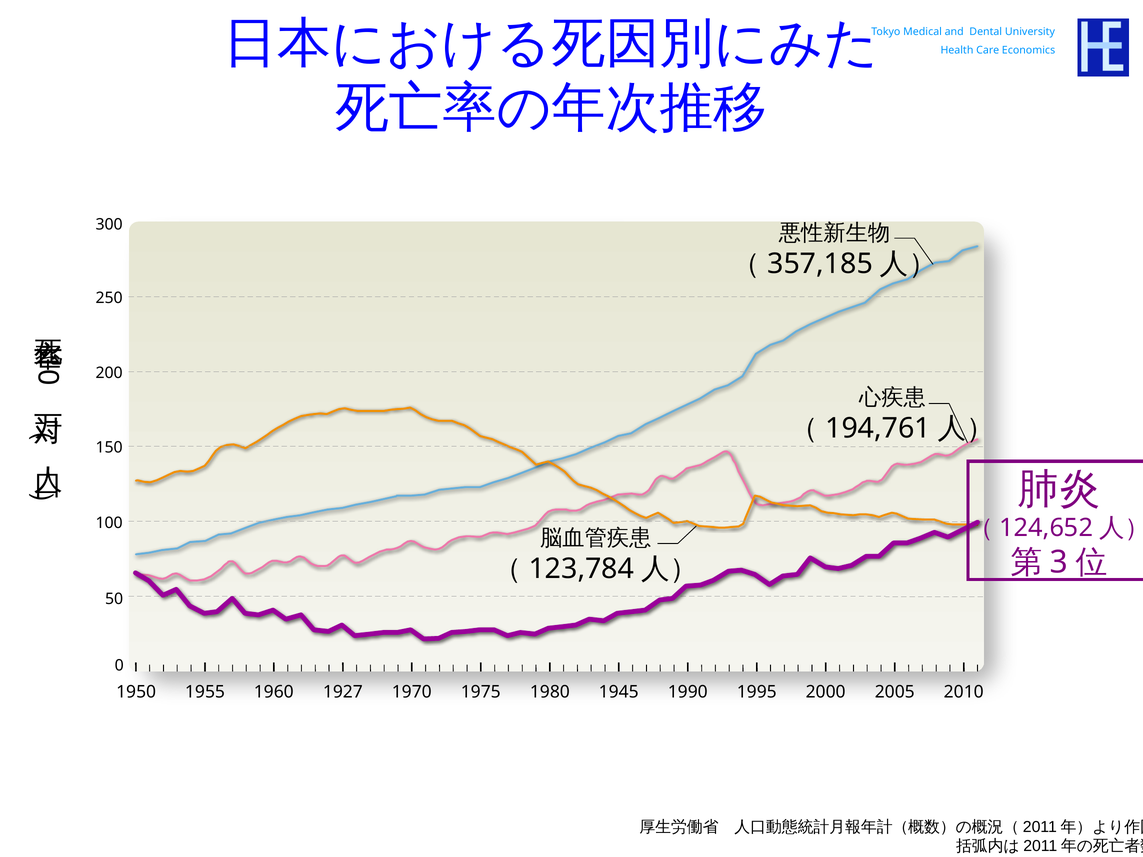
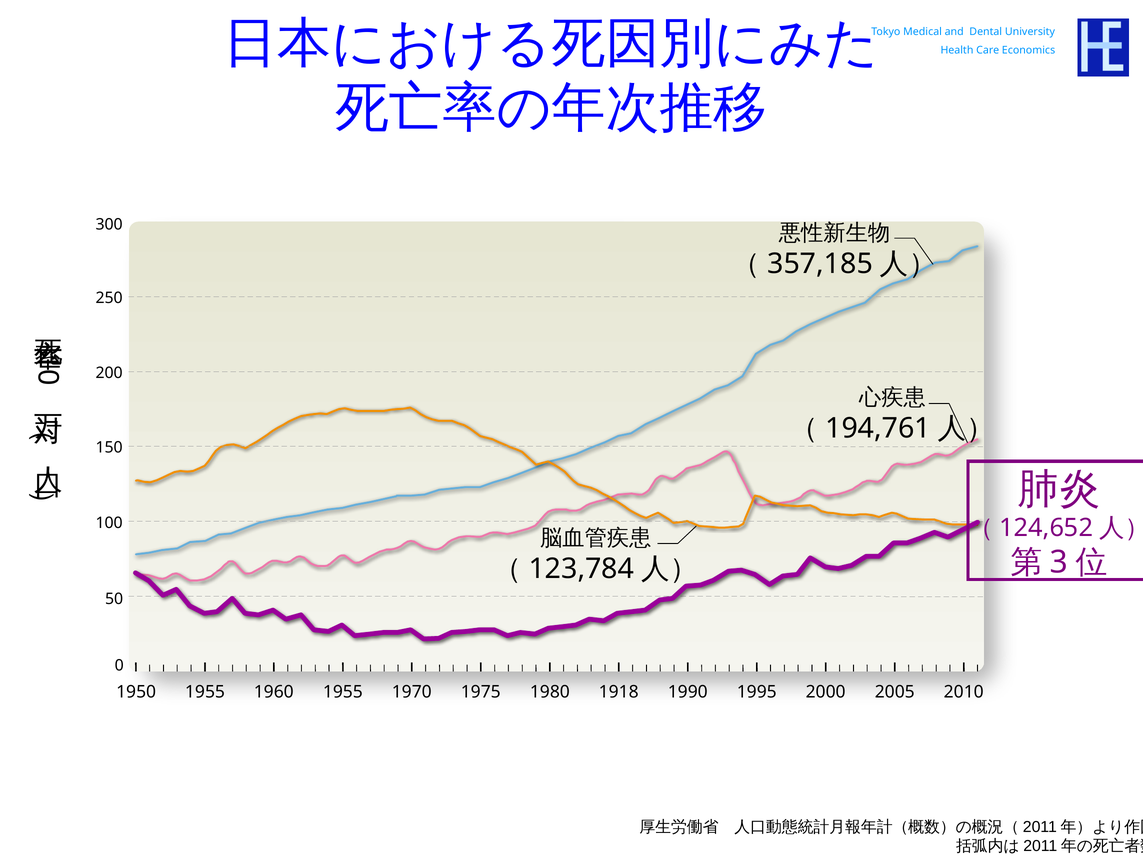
1960 1927: 1927 -> 1955
1945: 1945 -> 1918
